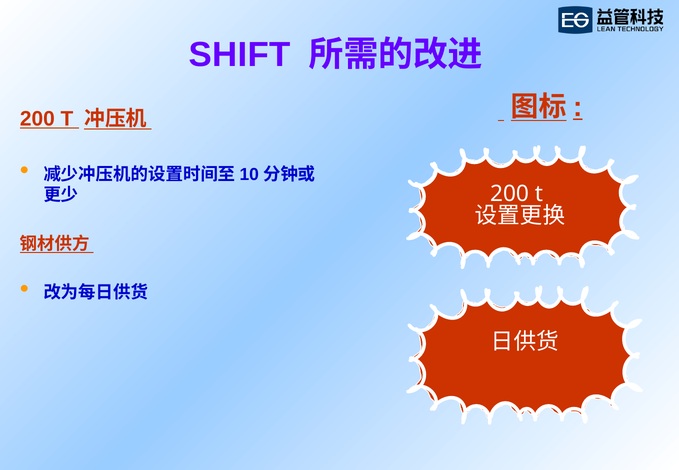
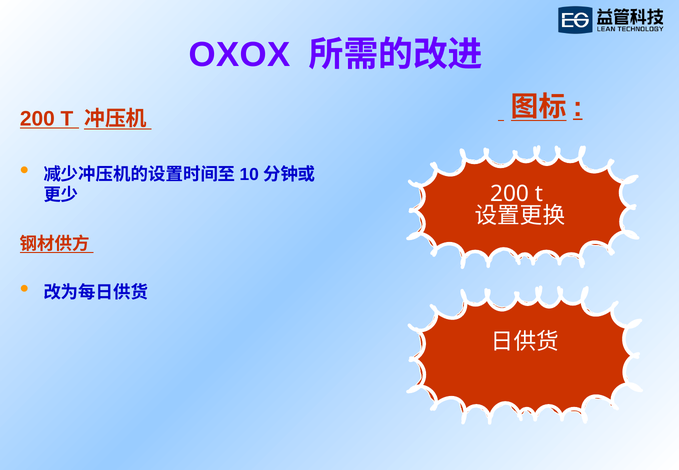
SHIFT: SHIFT -> OXOX
